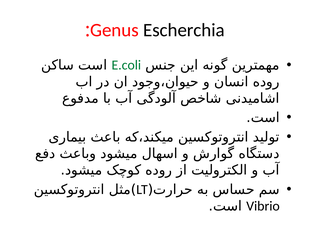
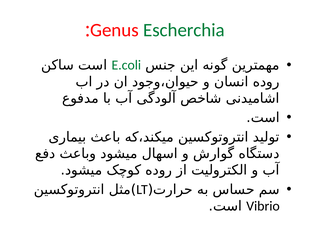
Escherchia colour: black -> green
